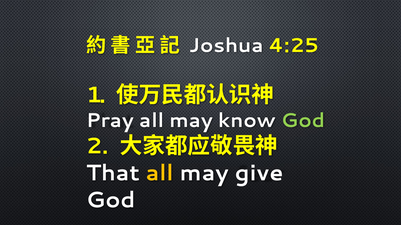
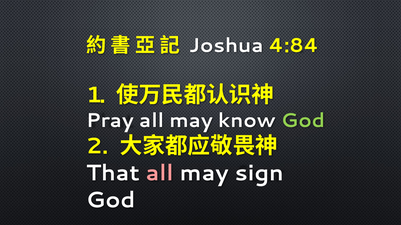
4:25: 4:25 -> 4:84
all at (160, 174) colour: yellow -> pink
give: give -> sign
